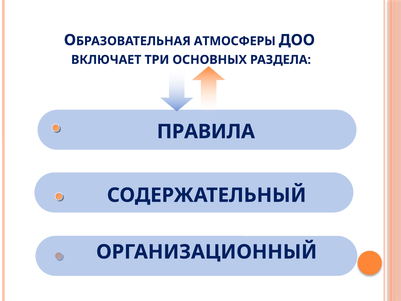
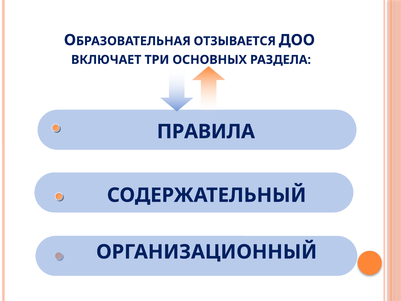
АТМОСФЕРЫ: АТМОСФЕРЫ -> ОТЗЫВАЕТСЯ
